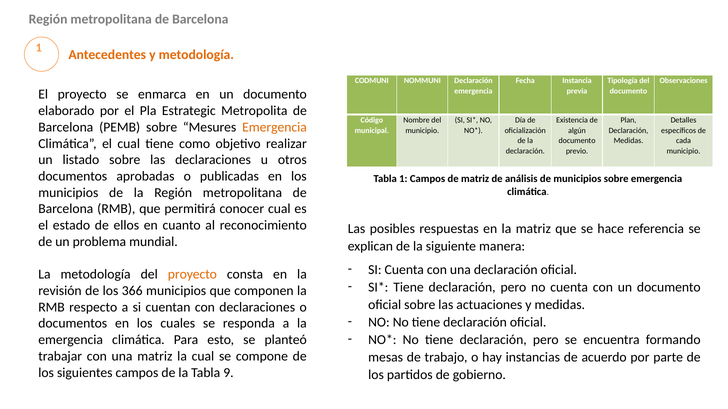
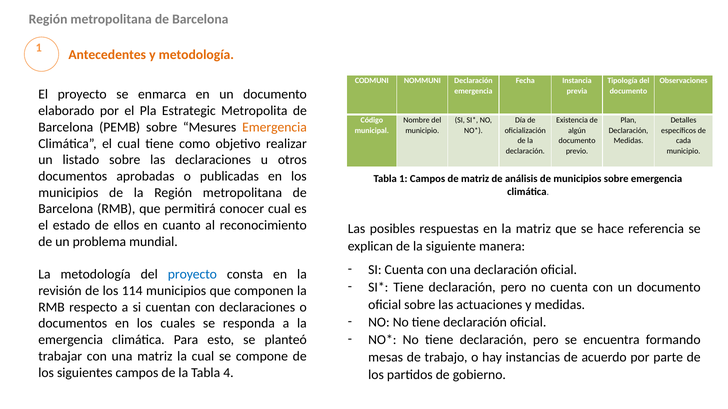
proyecto at (192, 275) colour: orange -> blue
366: 366 -> 114
9: 9 -> 4
